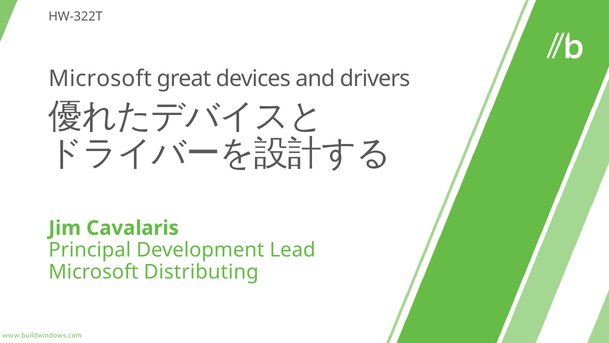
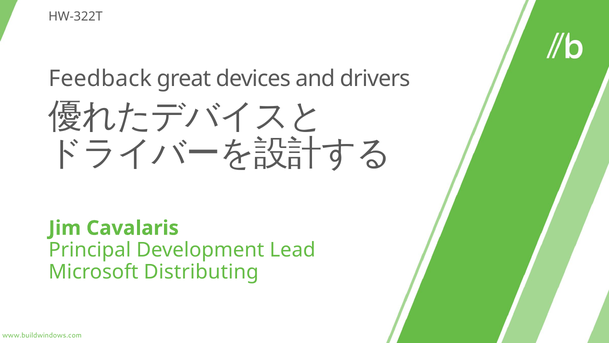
Microsoft at (100, 79): Microsoft -> Feedback
